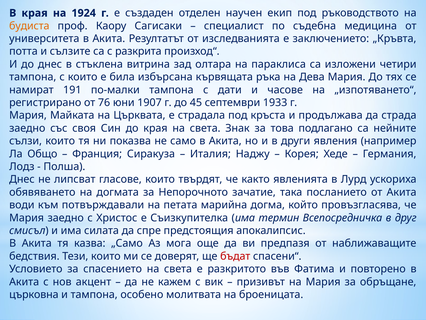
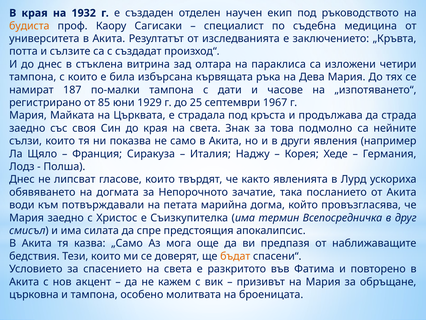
1924: 1924 -> 1932
разкрита: разкрита -> създадат
191: 191 -> 187
76: 76 -> 85
1907: 1907 -> 1929
45: 45 -> 25
1933: 1933 -> 1967
подлагано: подлагано -> подмолно
Общо: Общо -> Щяло
бъдат colour: red -> orange
